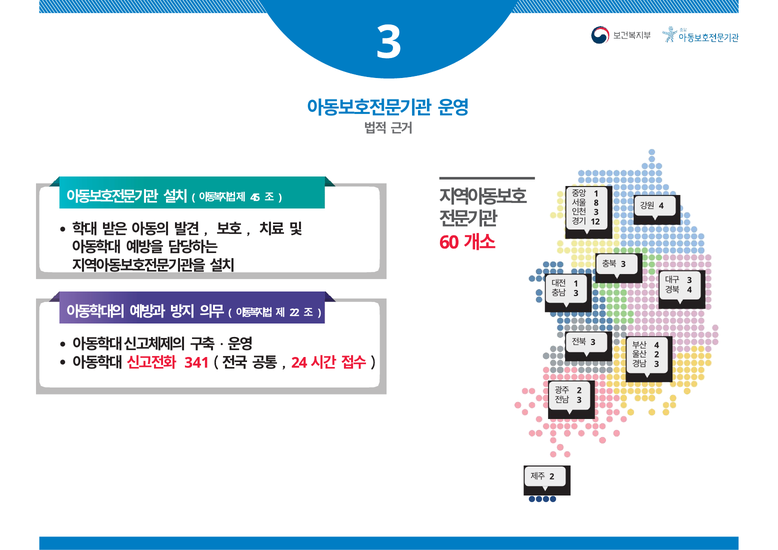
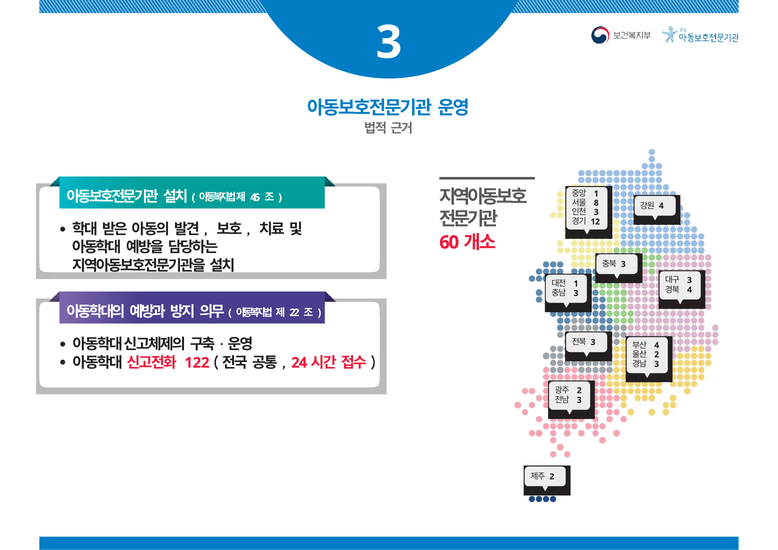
341: 341 -> 122
